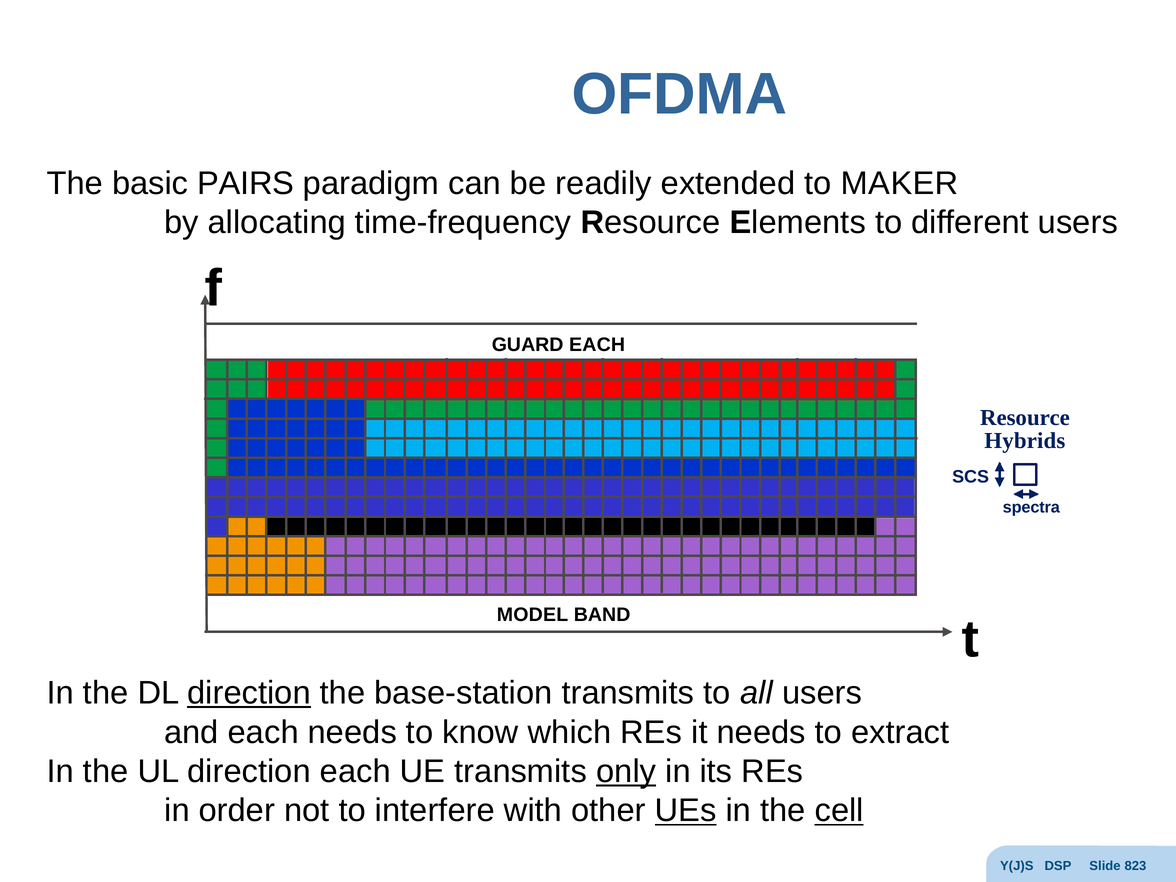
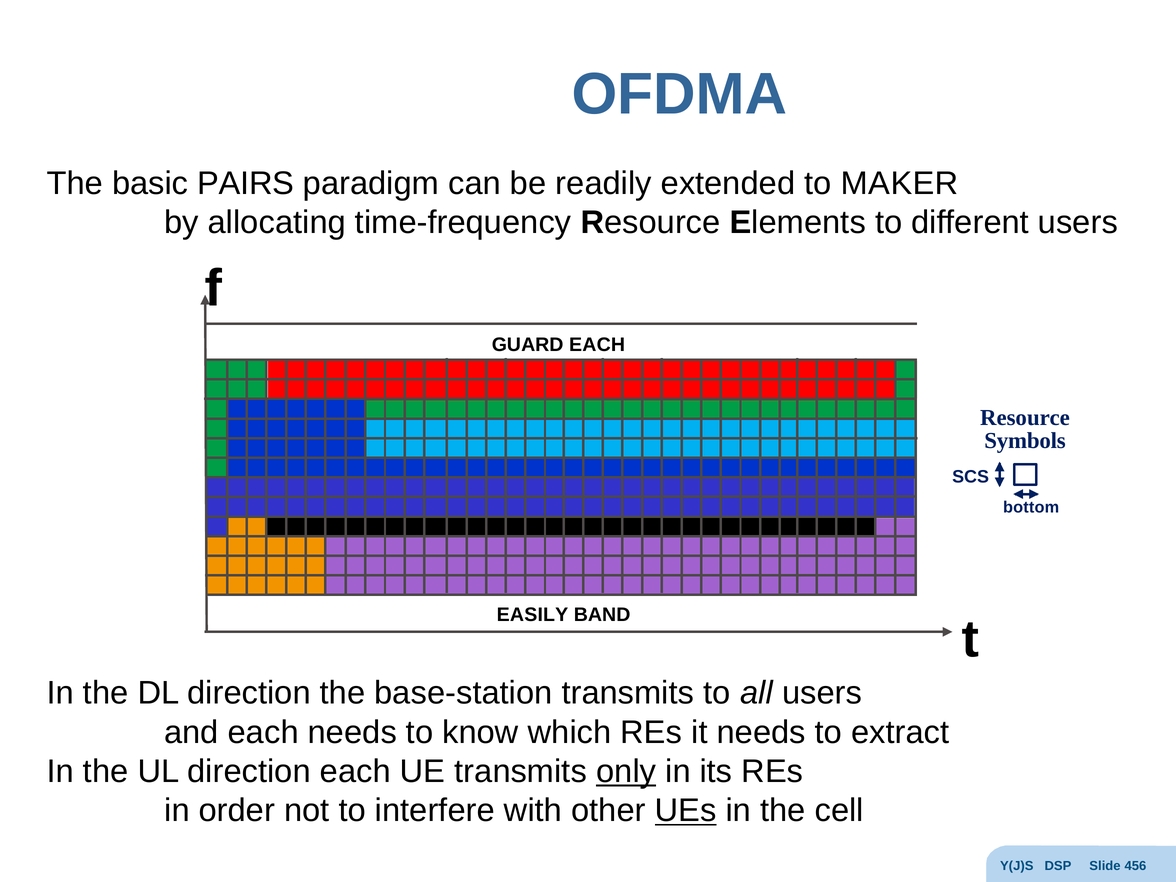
Hybrids: Hybrids -> Symbols
spectra: spectra -> bottom
MODEL: MODEL -> EASILY
direction at (249, 693) underline: present -> none
cell underline: present -> none
823: 823 -> 456
